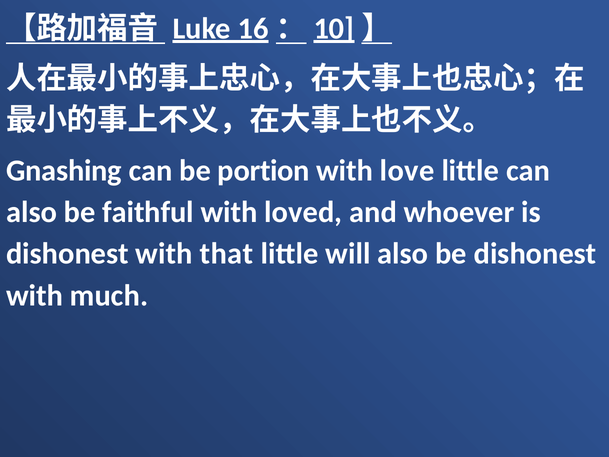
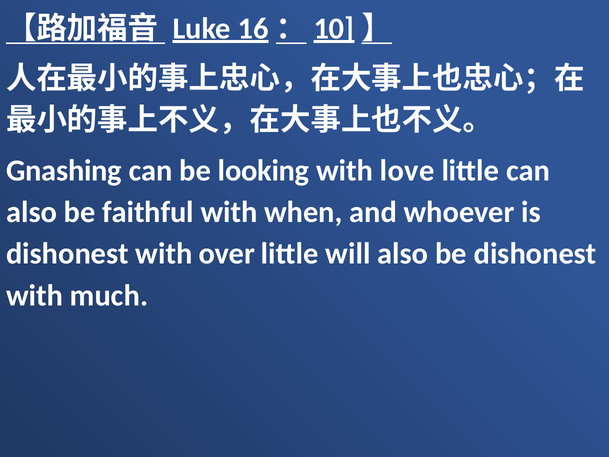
portion: portion -> looking
loved: loved -> when
that: that -> over
